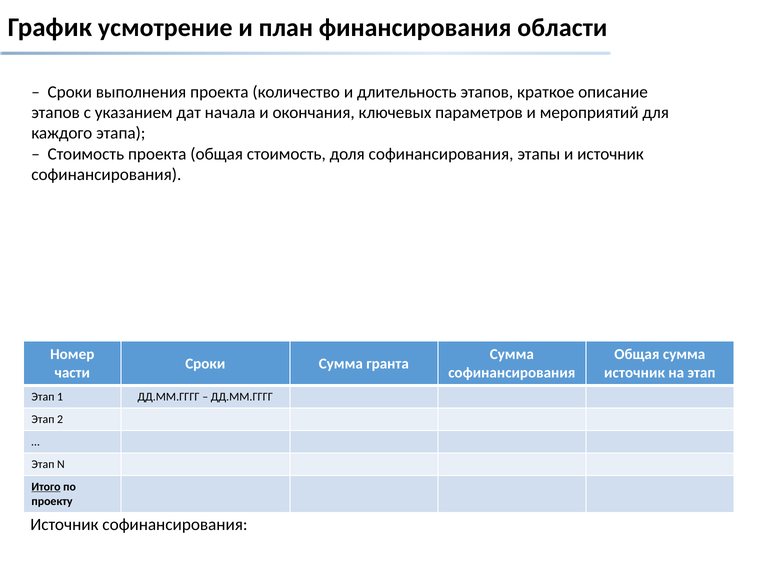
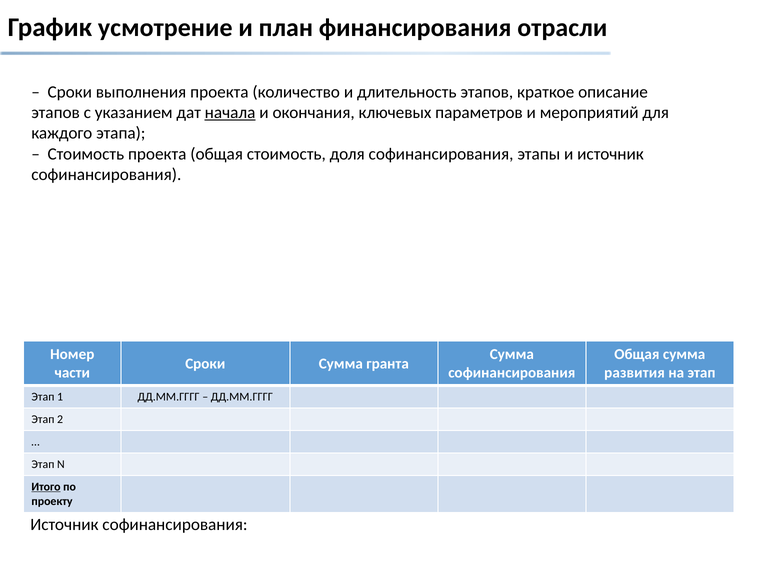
области: области -> отрасли
начала underline: none -> present
источник at (635, 373): источник -> развития
